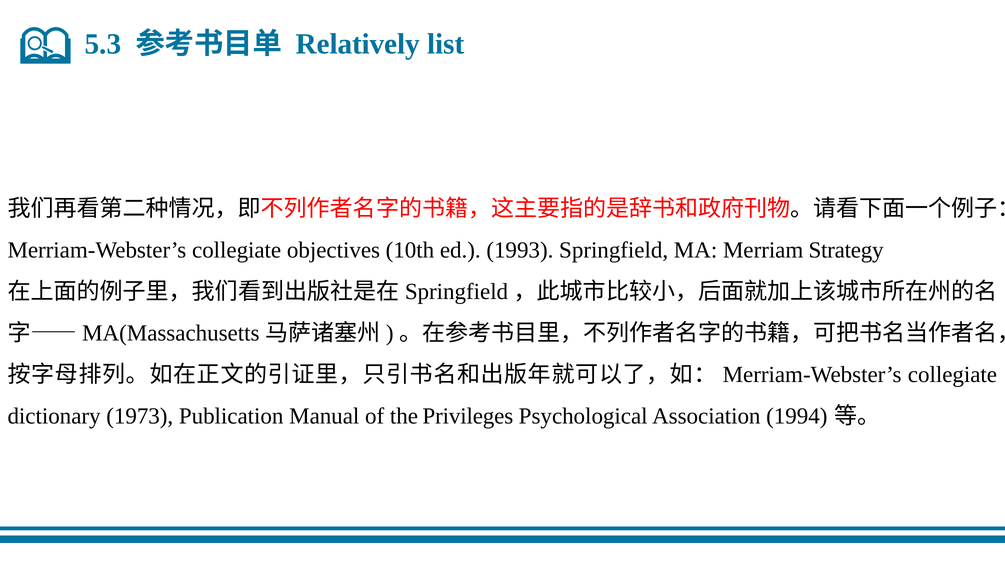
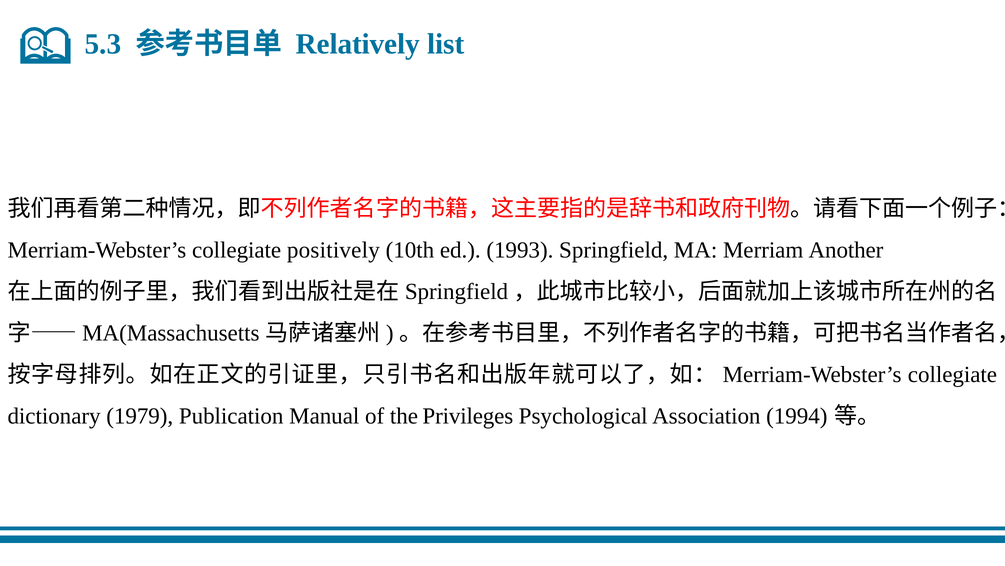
objectives: objectives -> positively
Strategy: Strategy -> Another
1973: 1973 -> 1979
